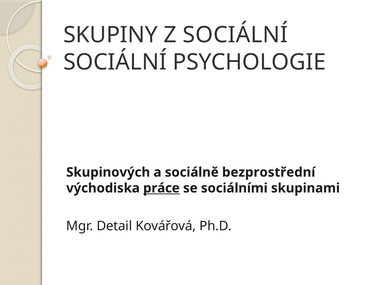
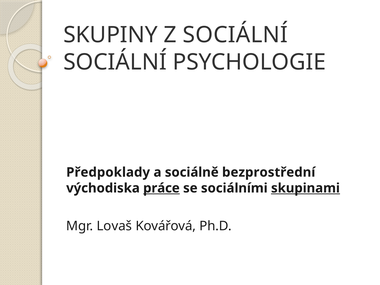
Skupinových: Skupinových -> Předpoklady
skupinami underline: none -> present
Detail: Detail -> Lovaš
